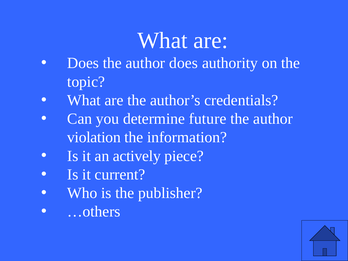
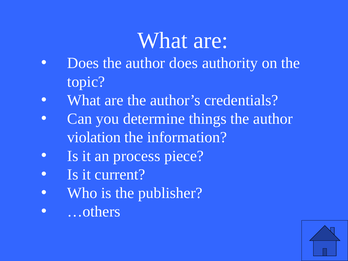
future: future -> things
actively: actively -> process
